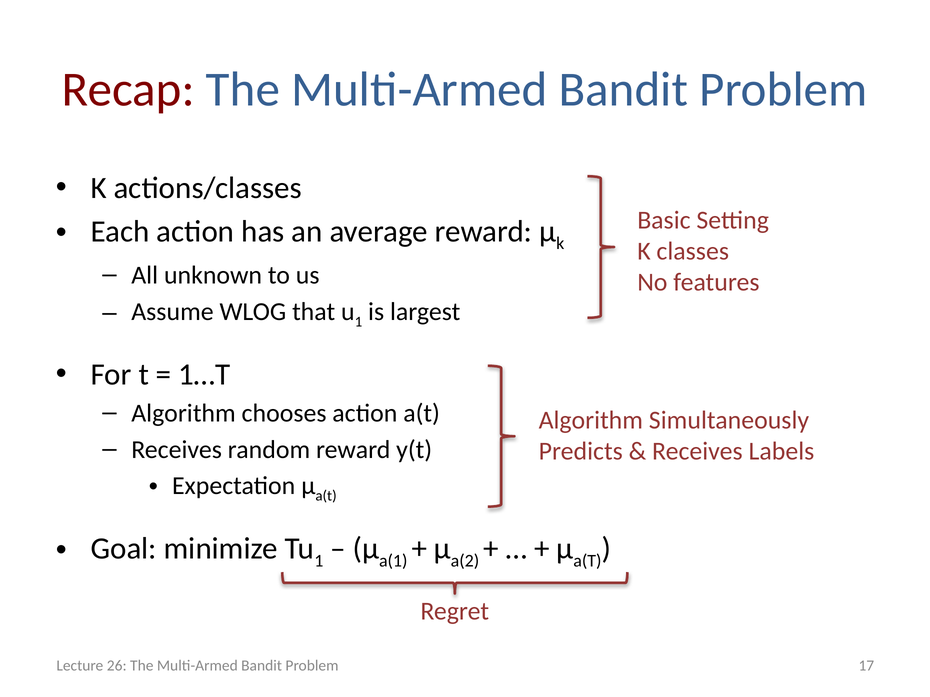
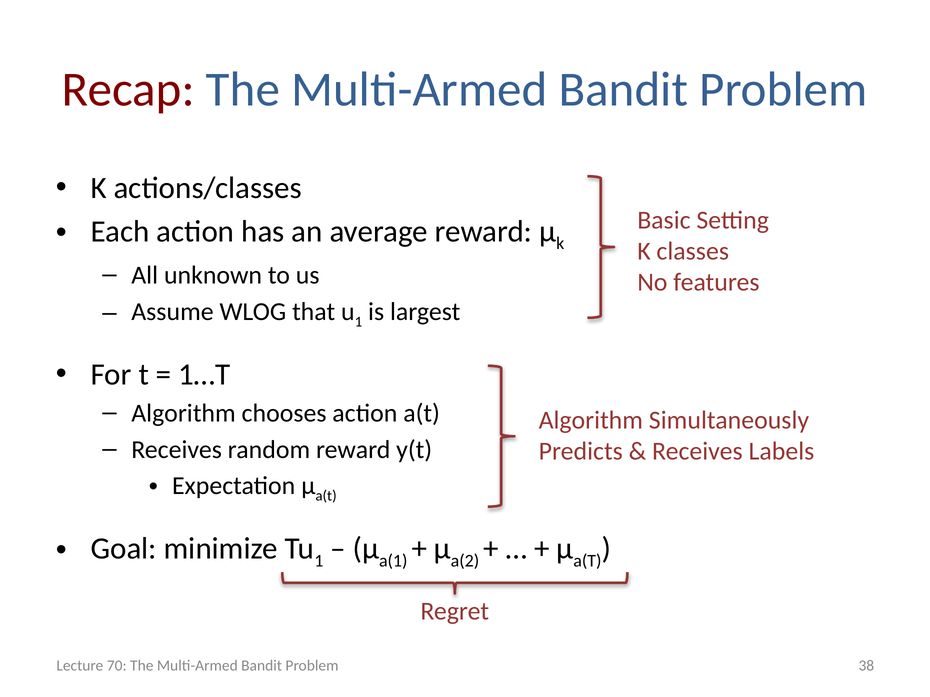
26: 26 -> 70
17: 17 -> 38
